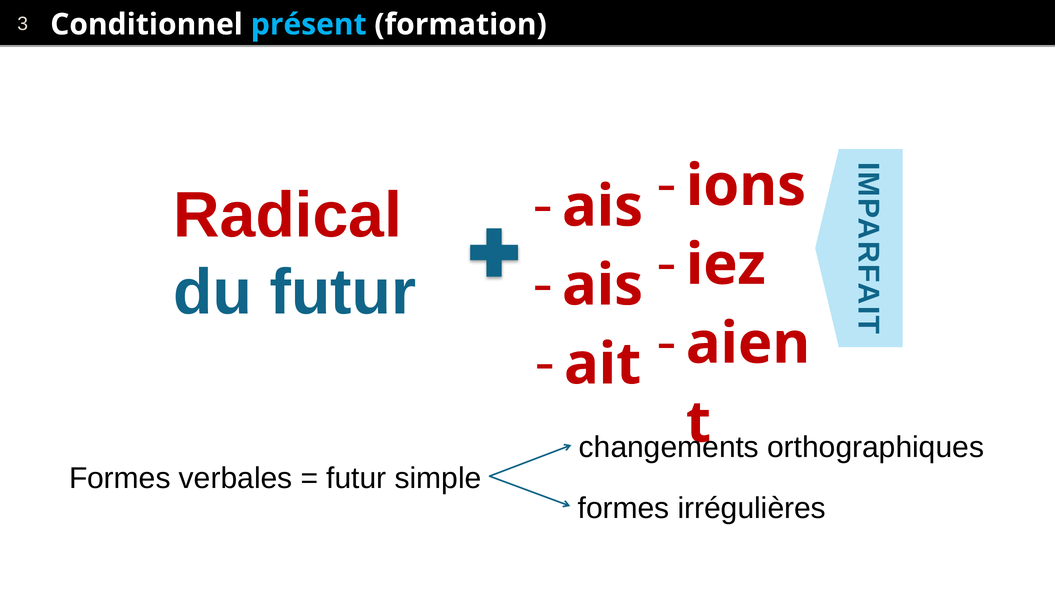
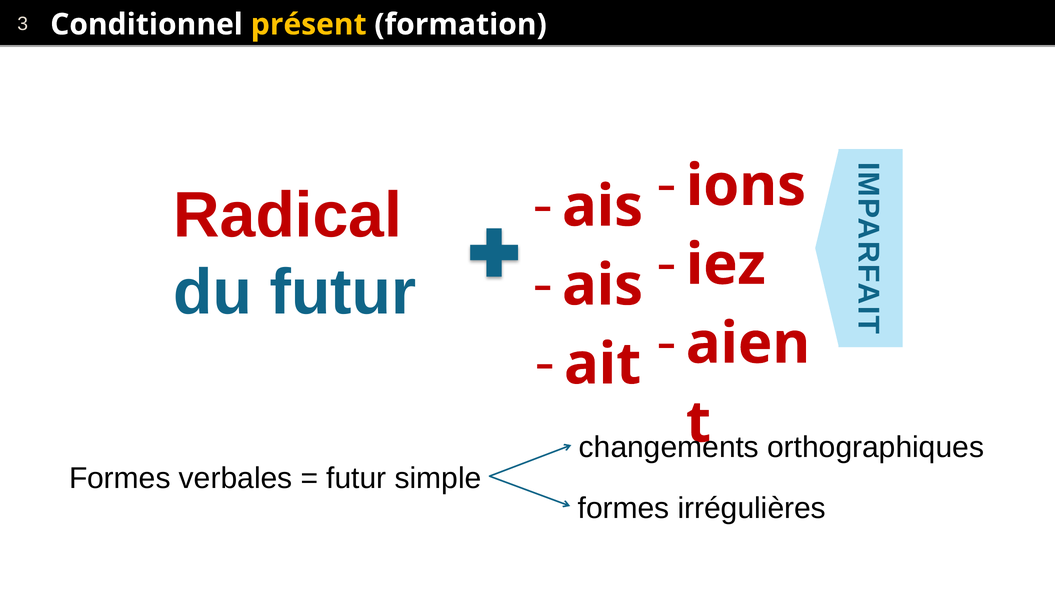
présent colour: light blue -> yellow
